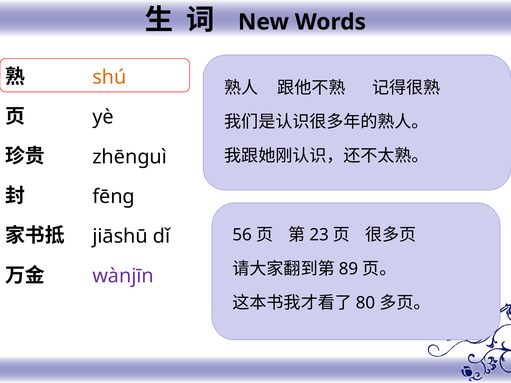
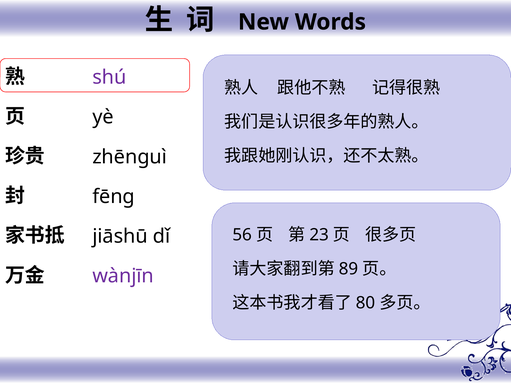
shú colour: orange -> purple
